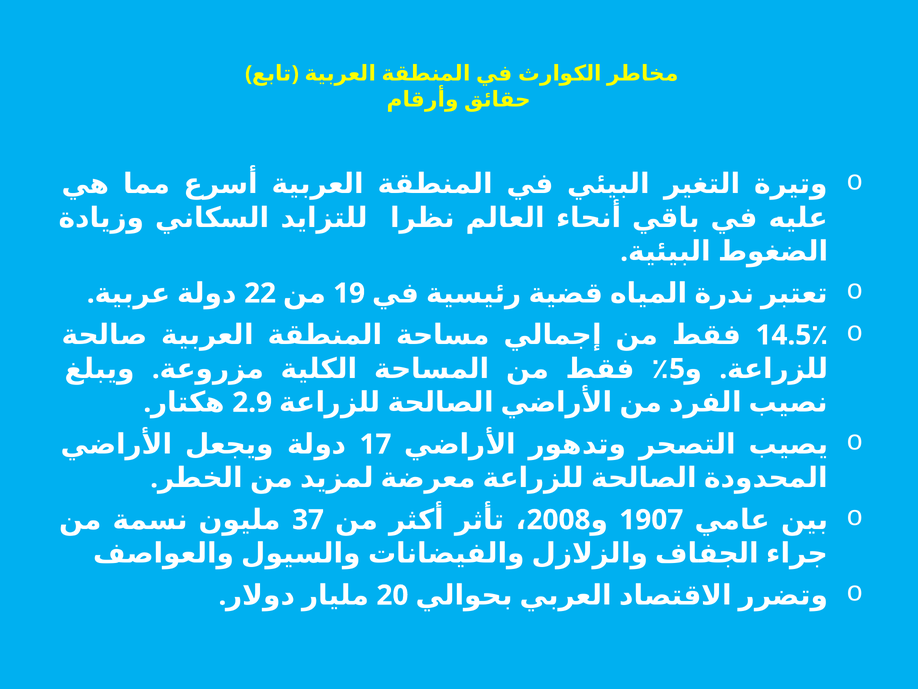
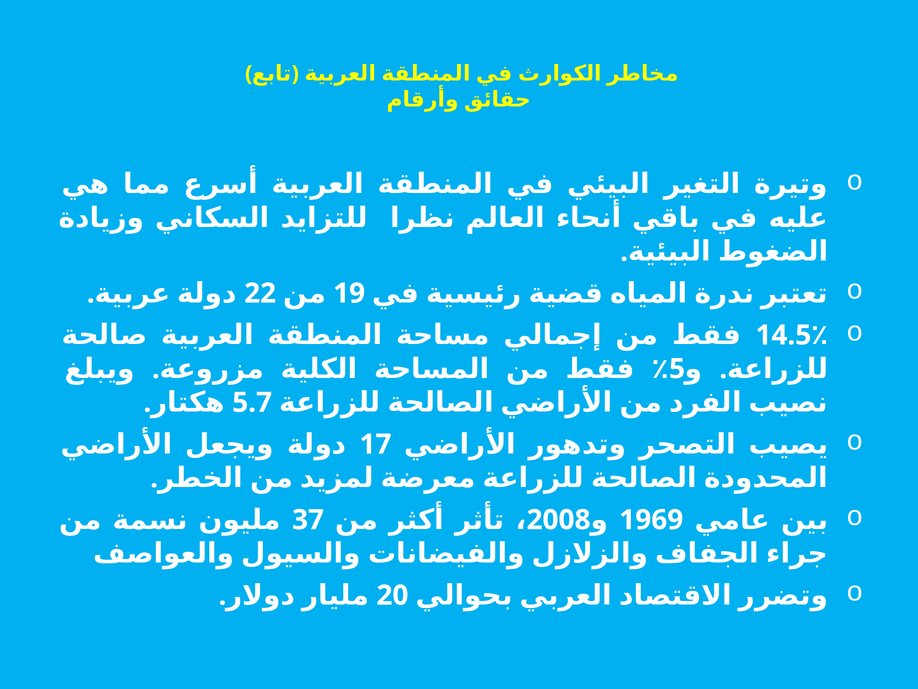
2.9: 2.9 -> 5.7
1907: 1907 -> 1969
